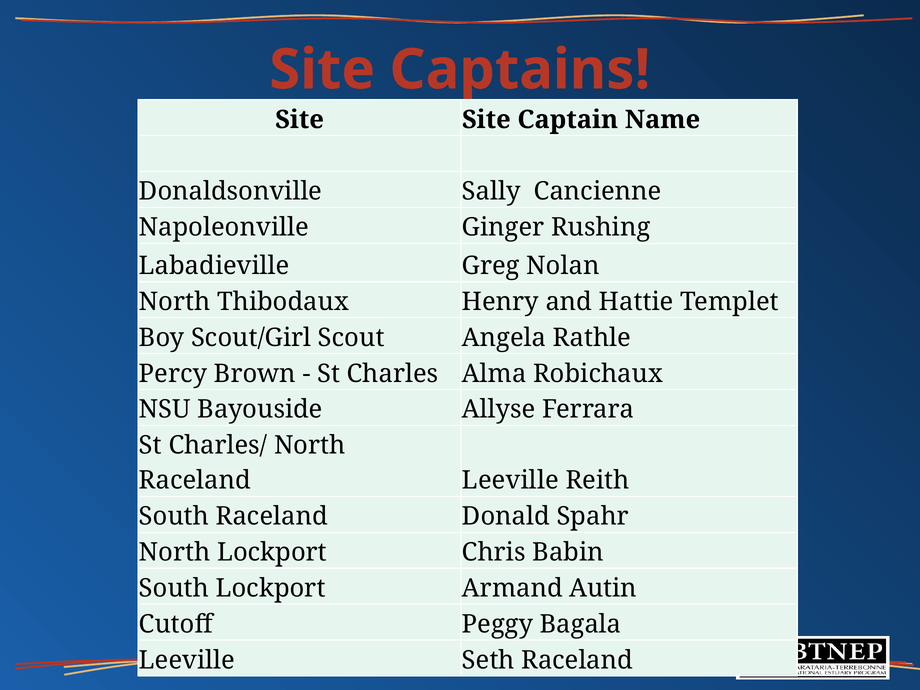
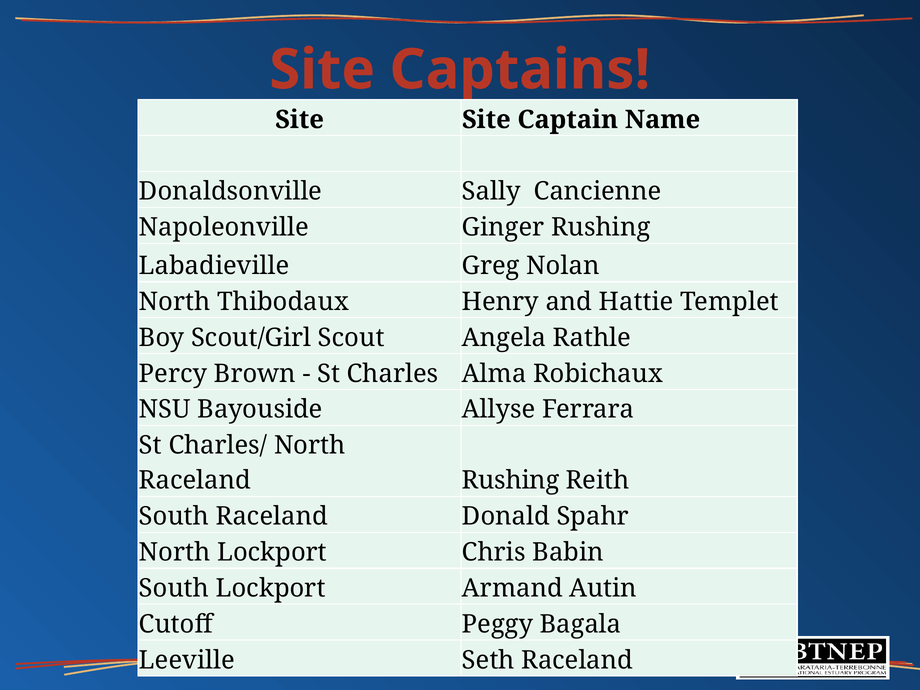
Raceland Leeville: Leeville -> Rushing
